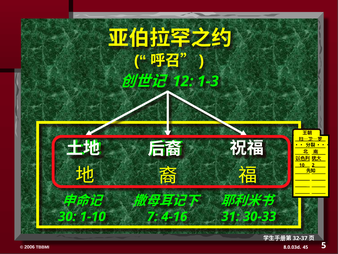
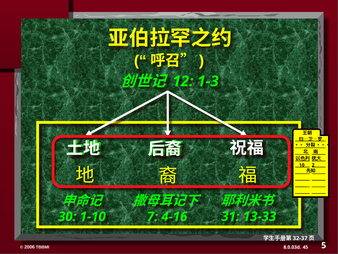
30-33: 30-33 -> 13-33
